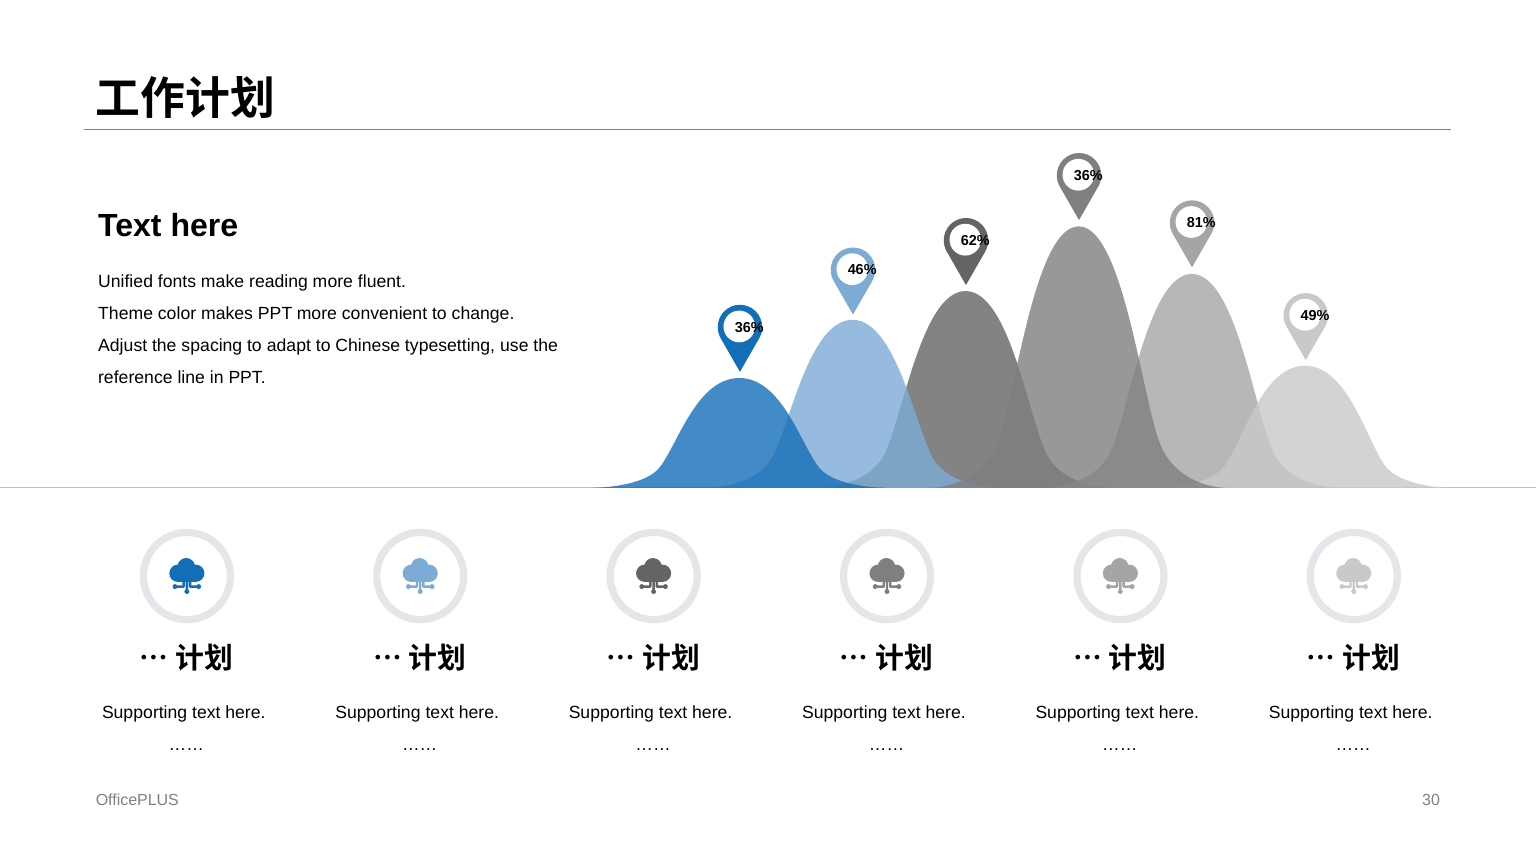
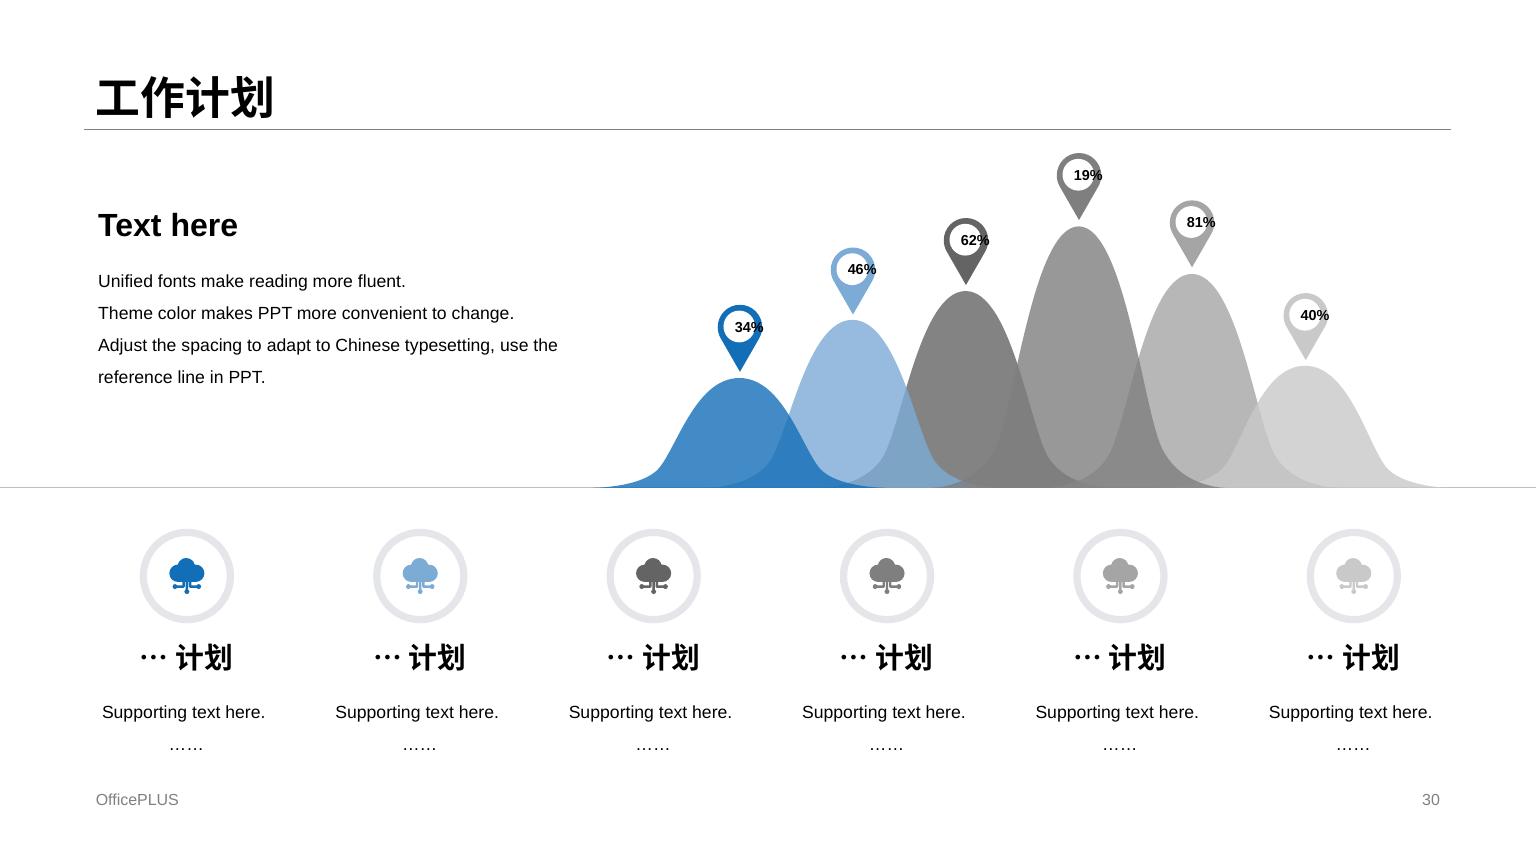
36% at (1088, 176): 36% -> 19%
49%: 49% -> 40%
36% at (749, 328): 36% -> 34%
